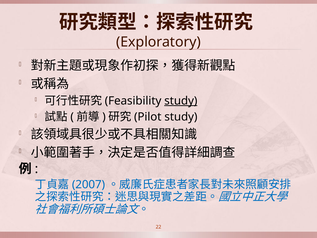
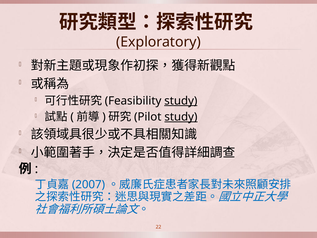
study at (181, 117) underline: none -> present
